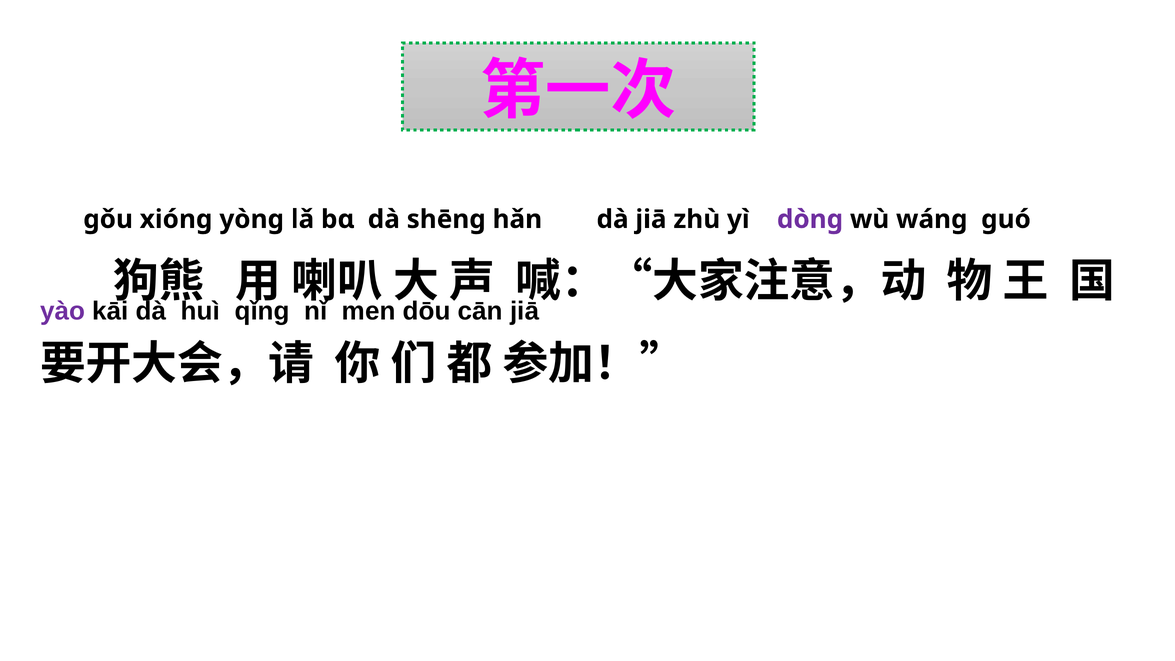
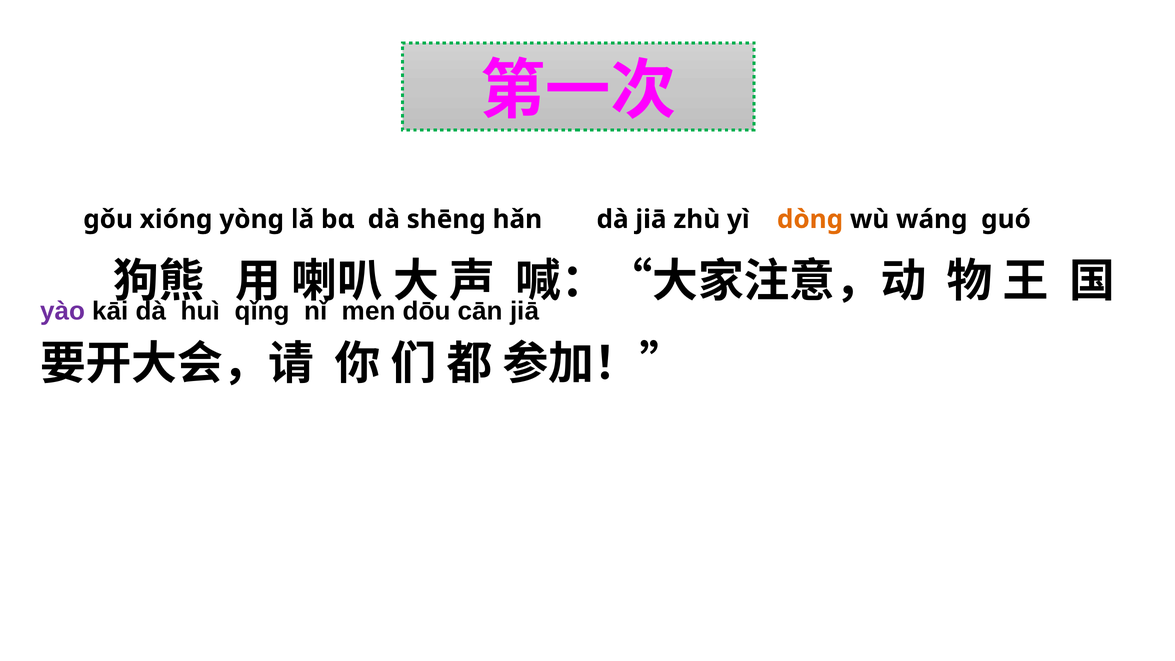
dònɡ colour: purple -> orange
